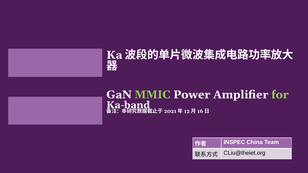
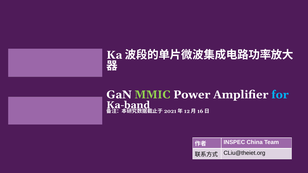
for colour: light green -> light blue
